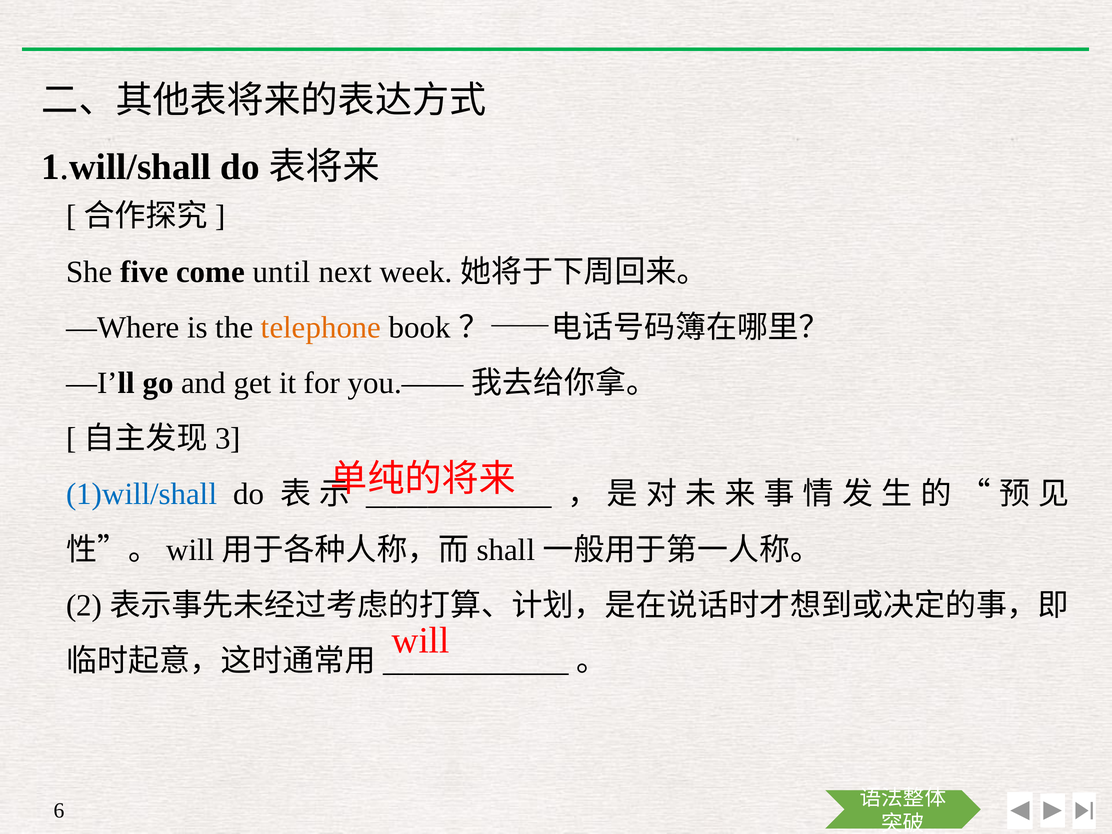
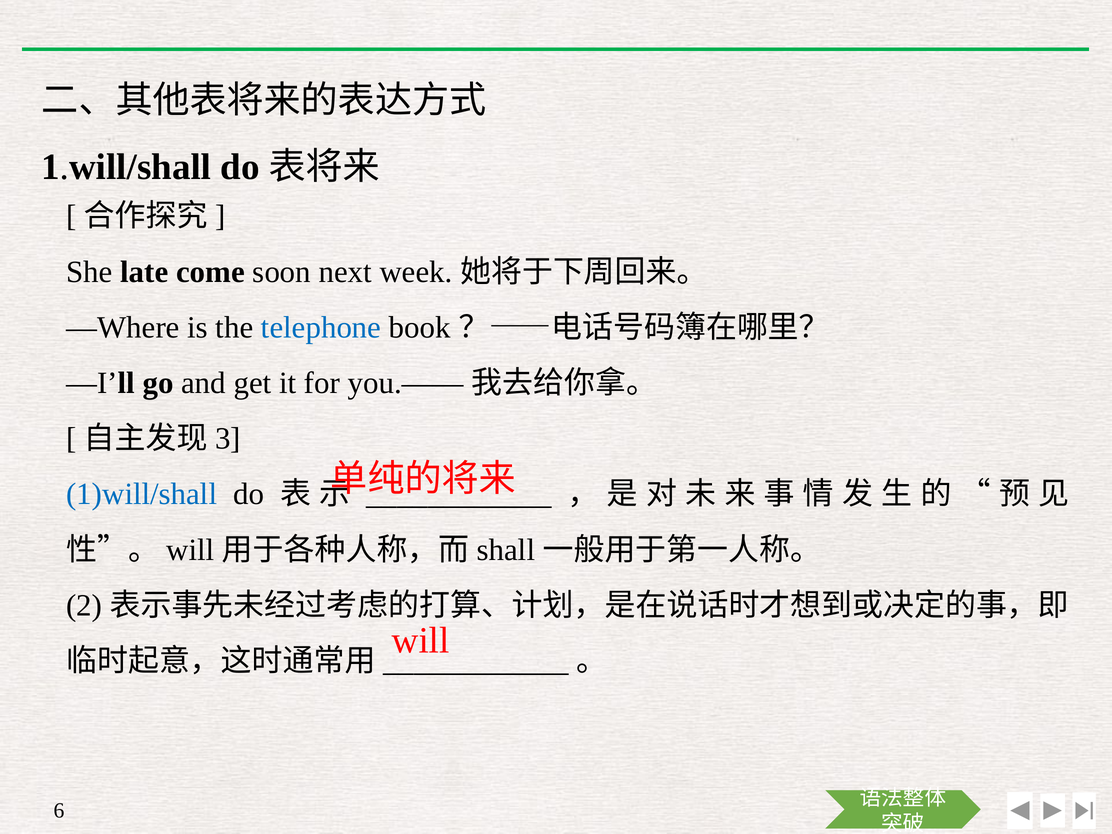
five: five -> late
until: until -> soon
telephone colour: orange -> blue
